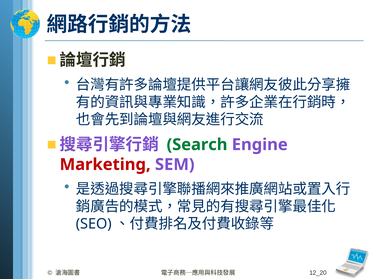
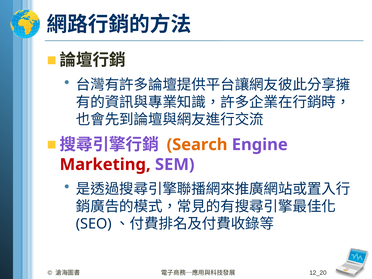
Search colour: green -> orange
